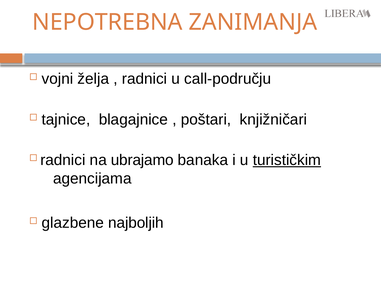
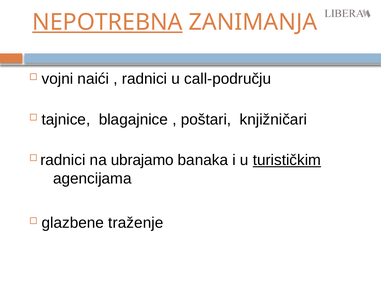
NEPOTREBNA underline: none -> present
želja: želja -> naići
najboljih: najboljih -> traženje
